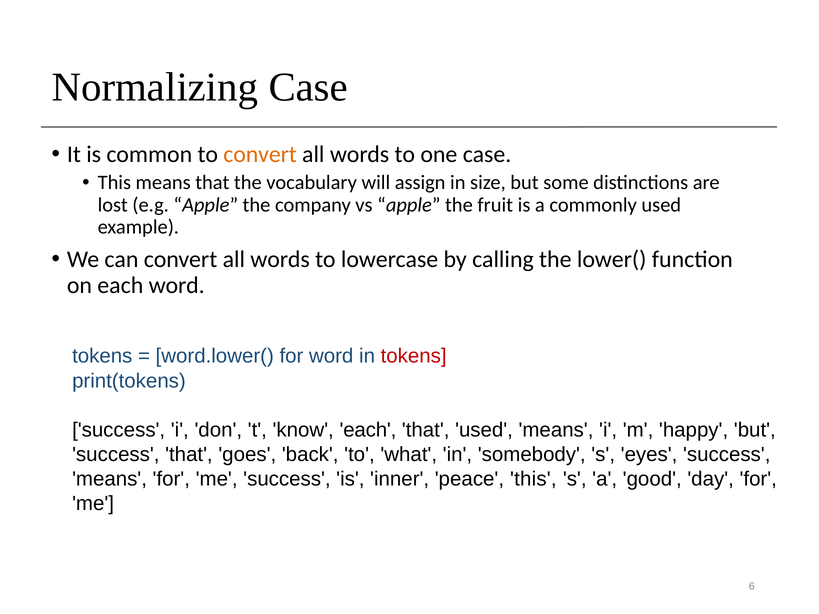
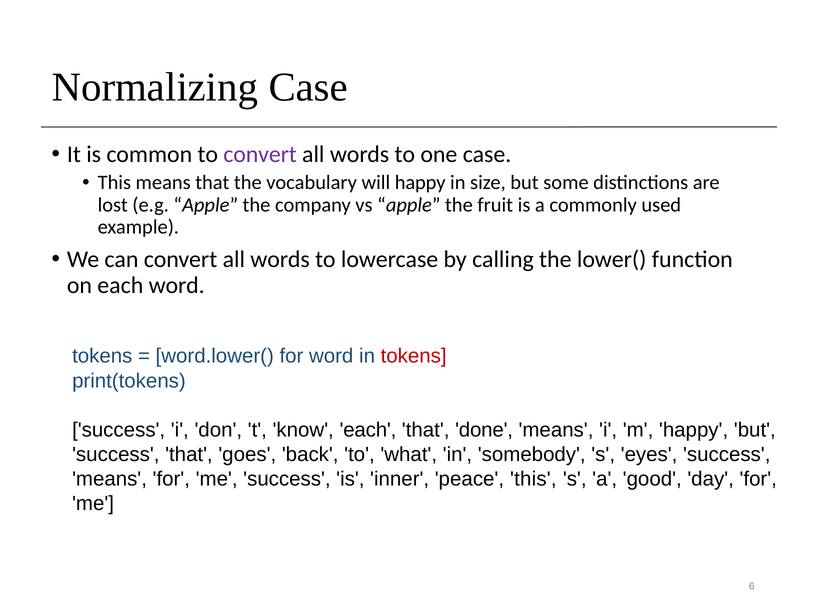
convert at (260, 155) colour: orange -> purple
will assign: assign -> happy
that used: used -> done
